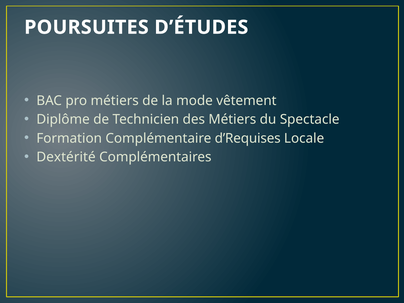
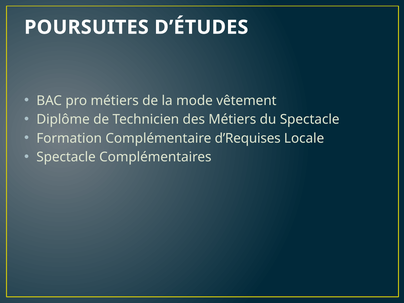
Dextérité at (66, 157): Dextérité -> Spectacle
